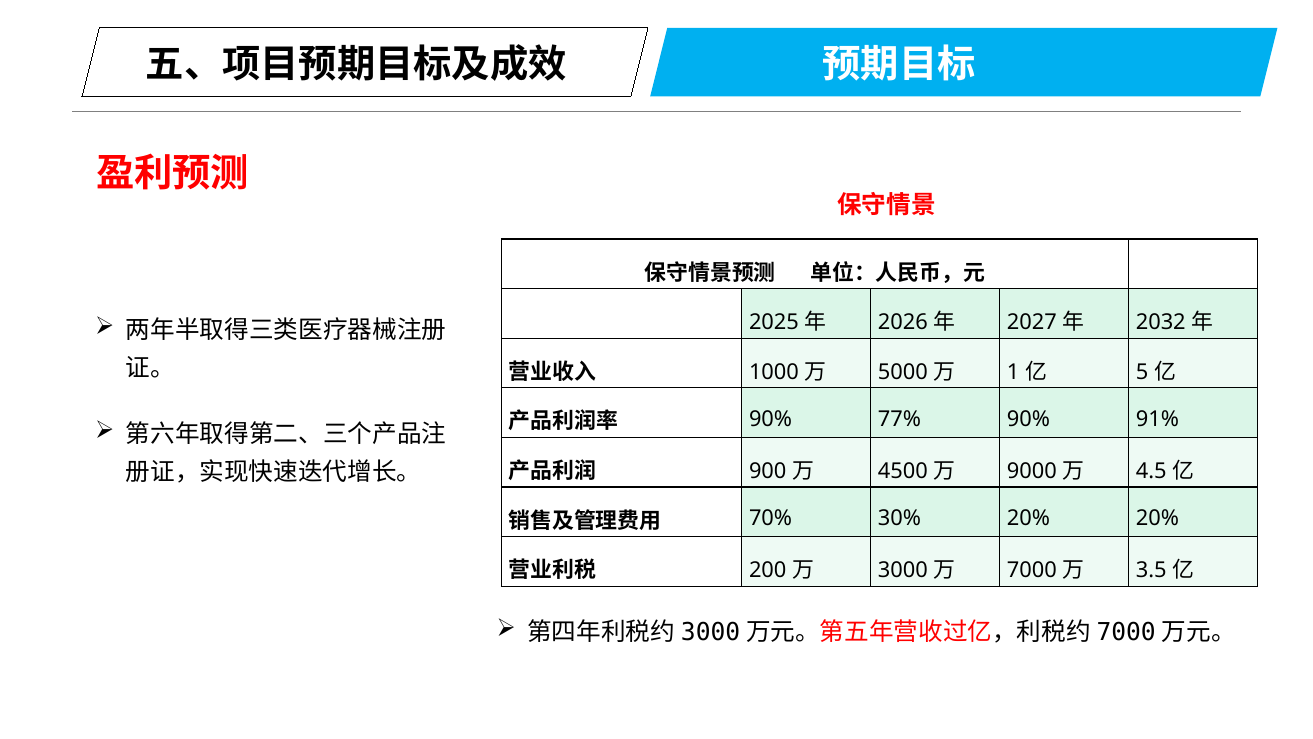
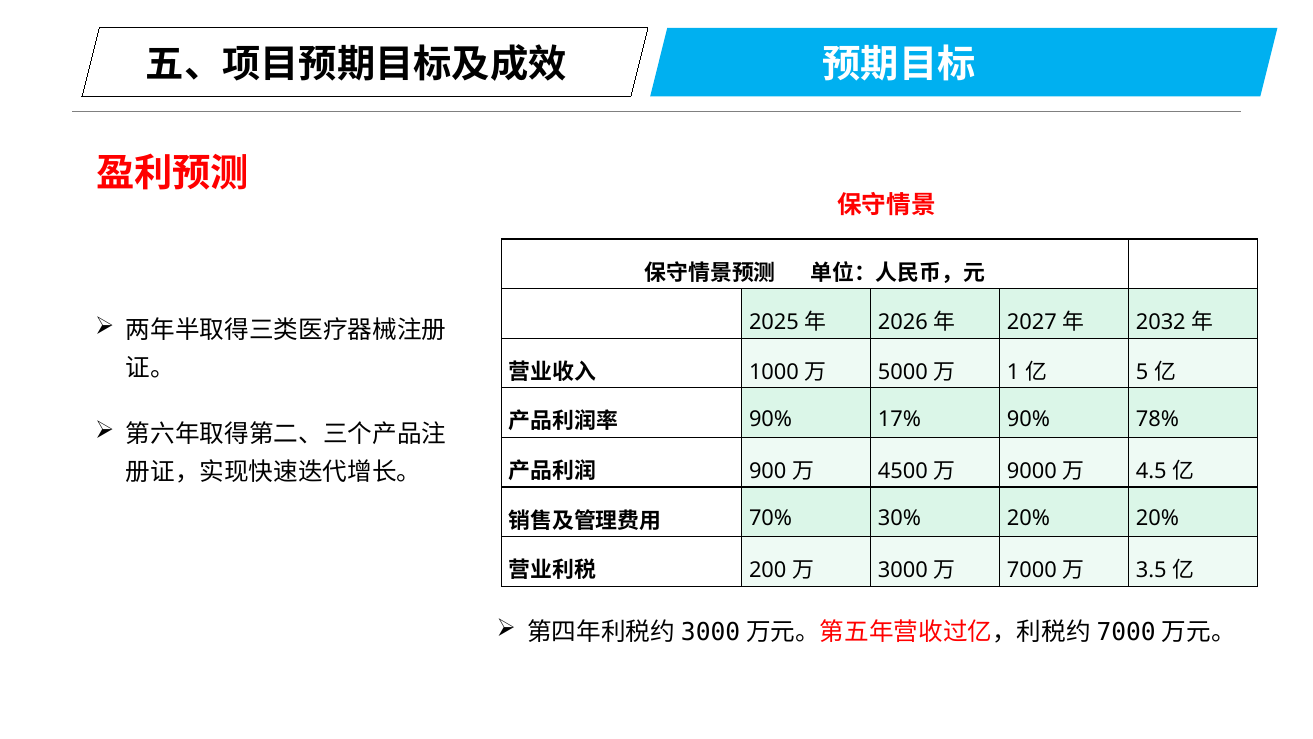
77%: 77% -> 17%
91%: 91% -> 78%
